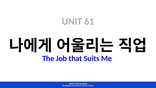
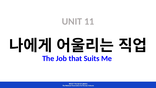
61: 61 -> 11
